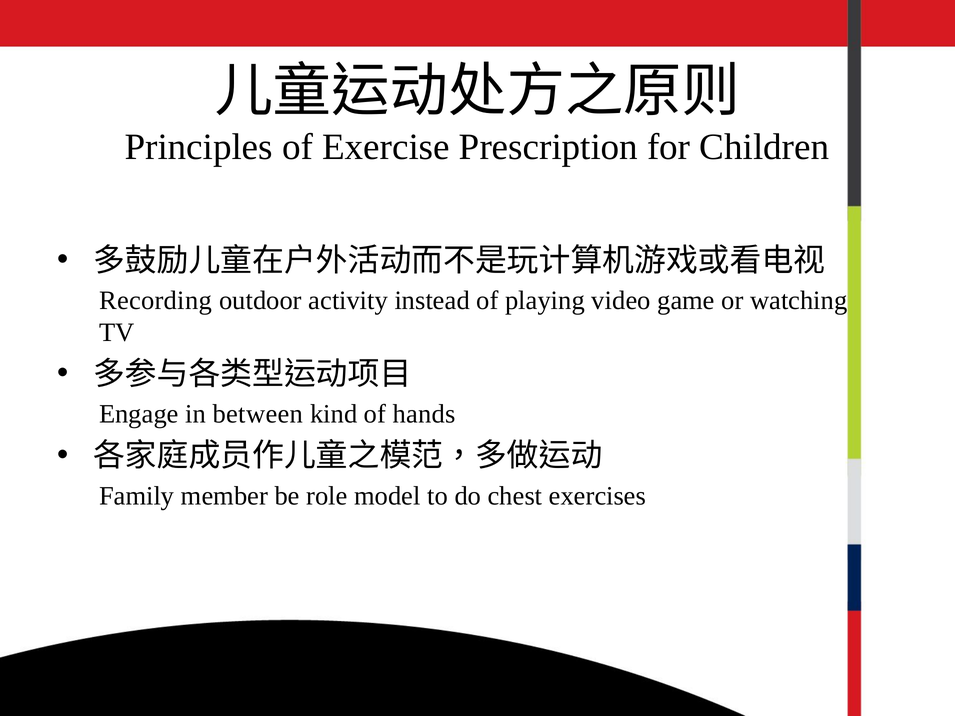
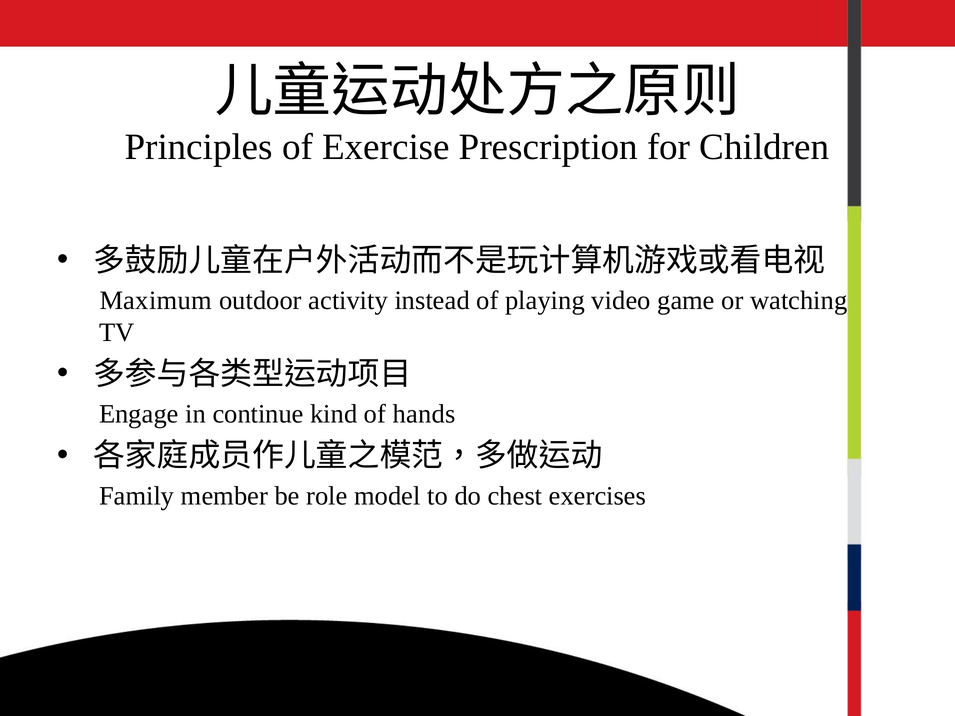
Recording: Recording -> Maximum
between: between -> continue
